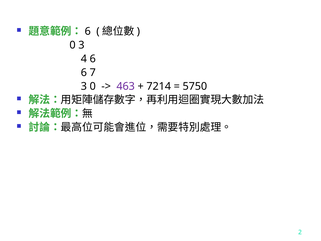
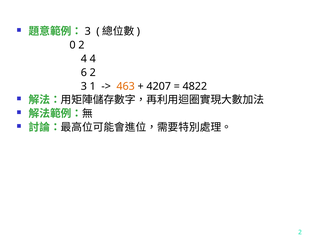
6 at (88, 31): 6 -> 3
0 3: 3 -> 2
4 6: 6 -> 4
6 7: 7 -> 2
3 0: 0 -> 1
463 colour: purple -> orange
7214: 7214 -> 4207
5750: 5750 -> 4822
